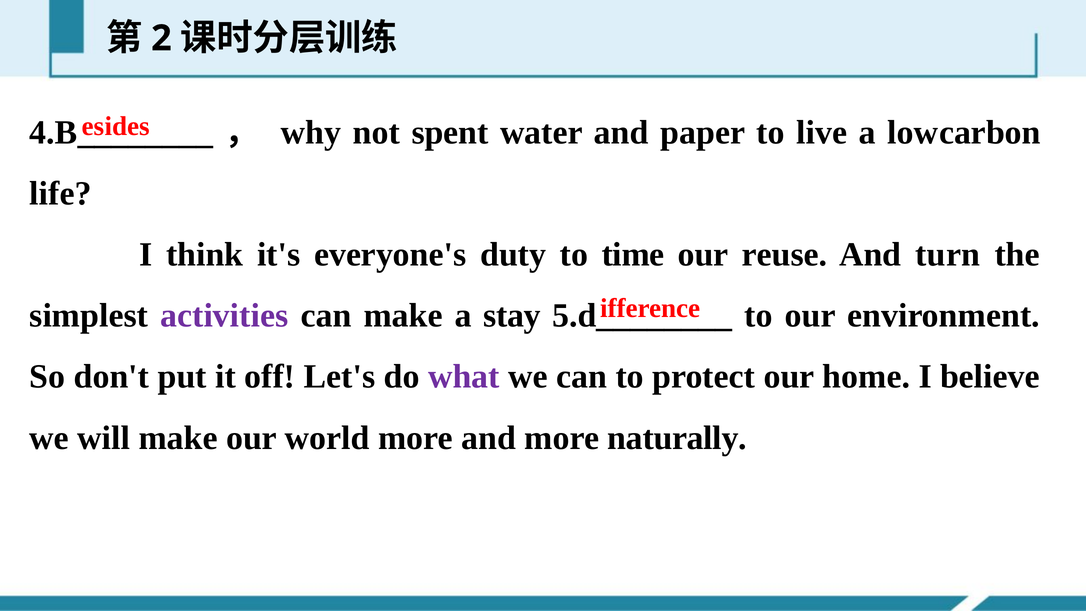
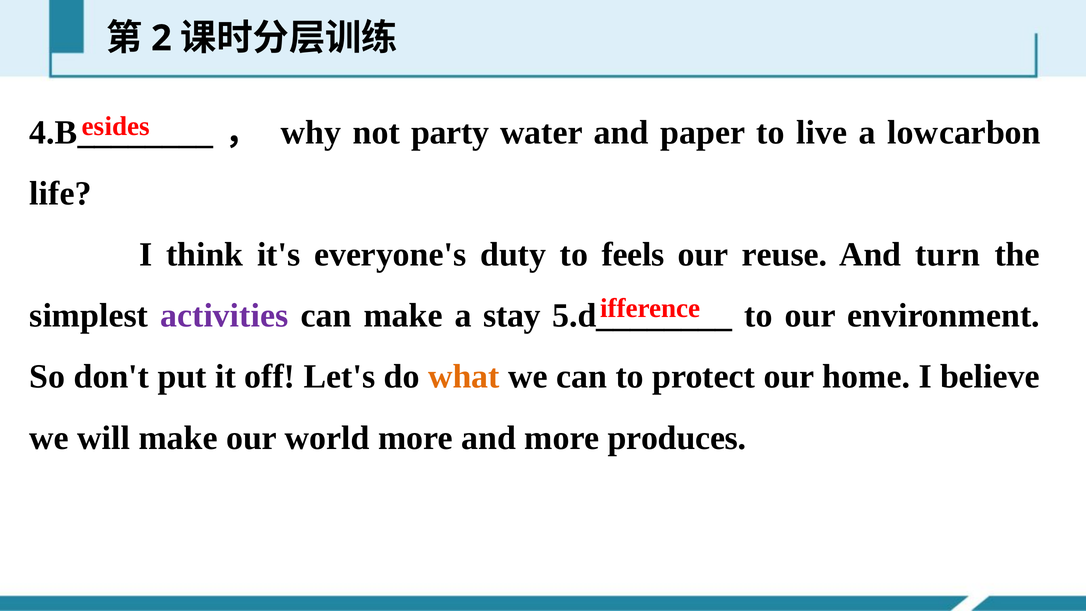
spent: spent -> party
time: time -> feels
what colour: purple -> orange
naturally: naturally -> produces
